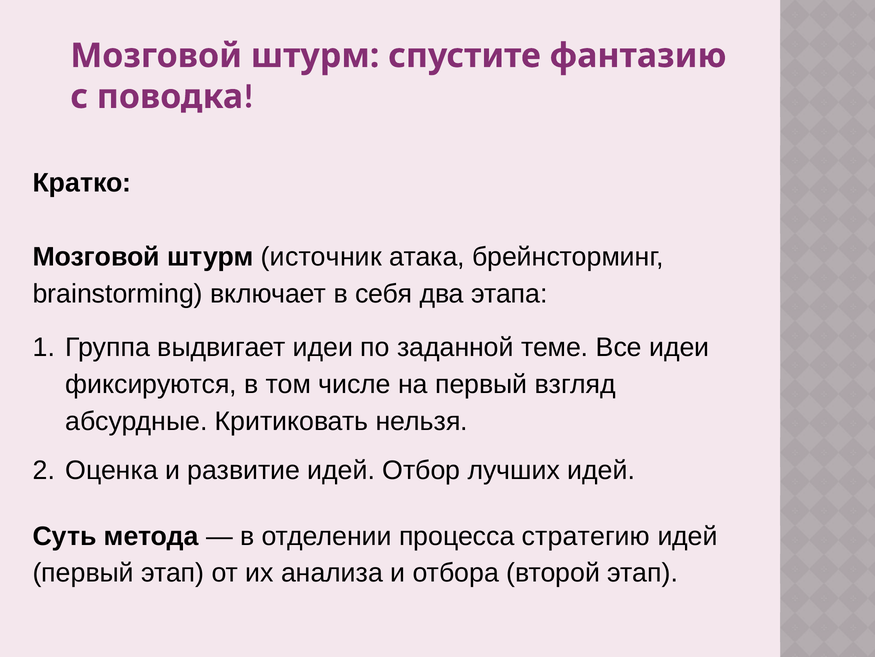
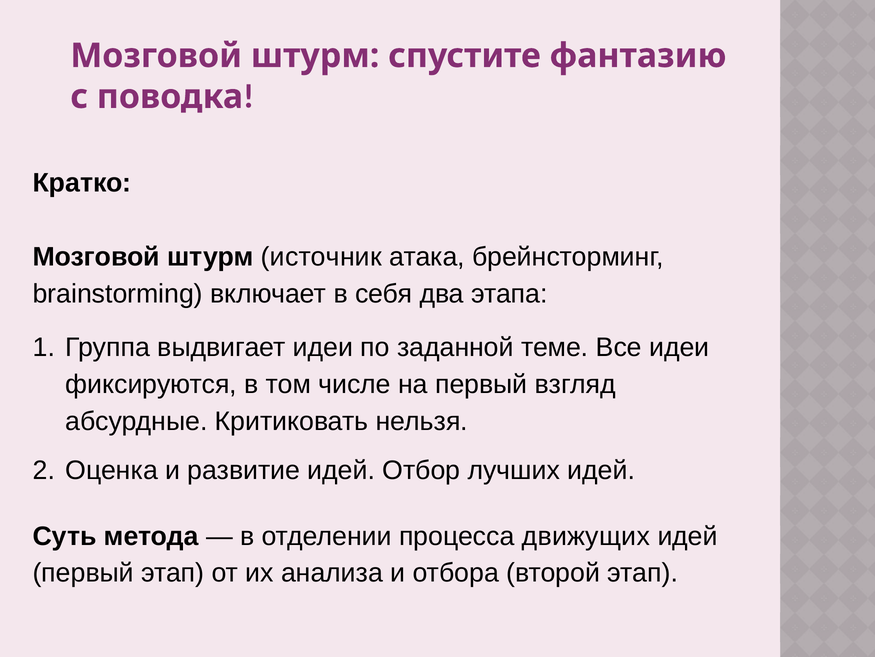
стратегию: стратегию -> движущих
